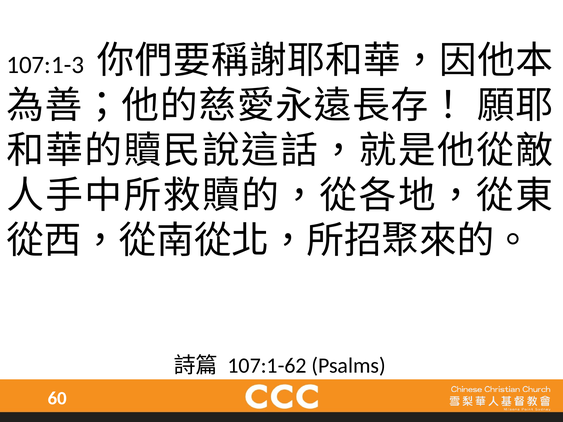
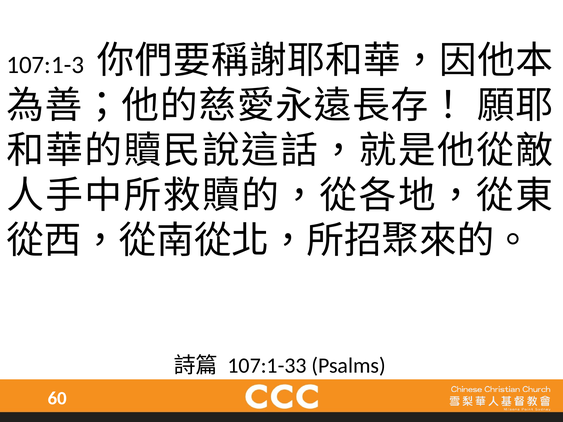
107:1-62: 107:1-62 -> 107:1-33
